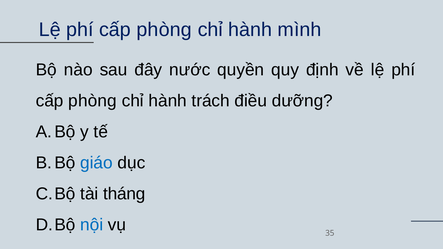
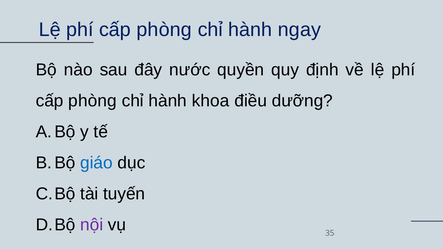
mình: mình -> ngay
trách: trách -> khoa
tháng: tháng -> tuyến
nội colour: blue -> purple
